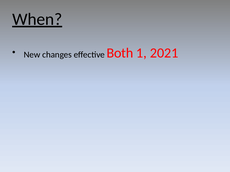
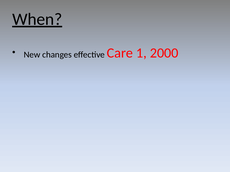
Both: Both -> Care
2021: 2021 -> 2000
